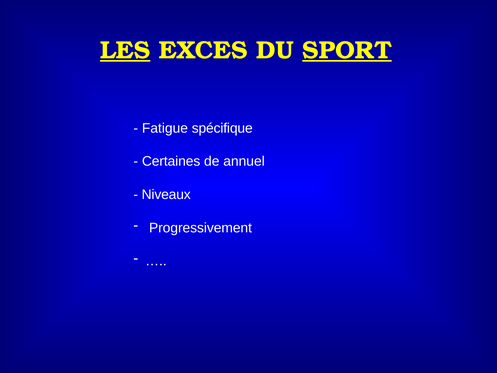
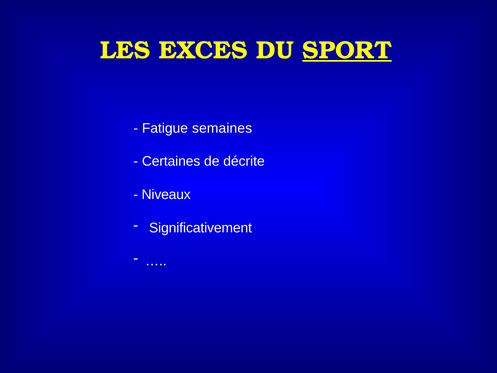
LES underline: present -> none
spécifique: spécifique -> semaines
annuel: annuel -> décrite
Progressivement: Progressivement -> Significativement
